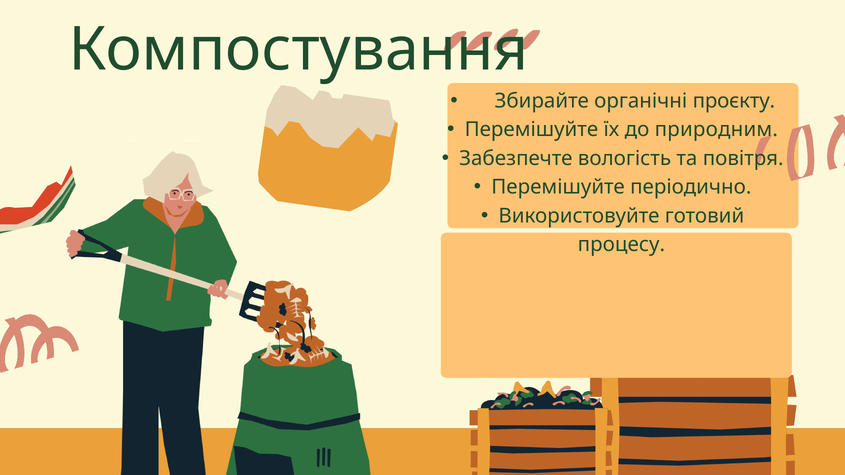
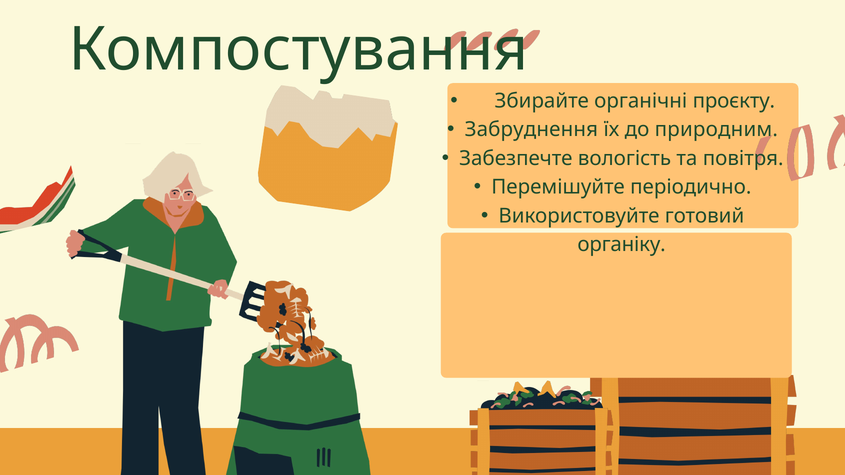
Перемішуйте at (531, 130): Перемішуйте -> Забруднення
процесу: процесу -> органіку
